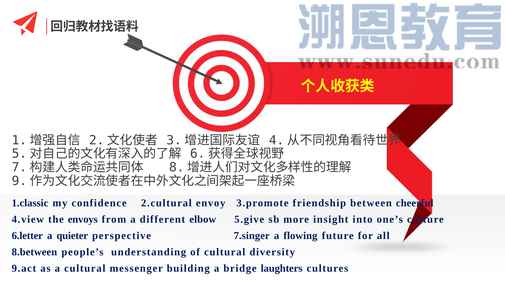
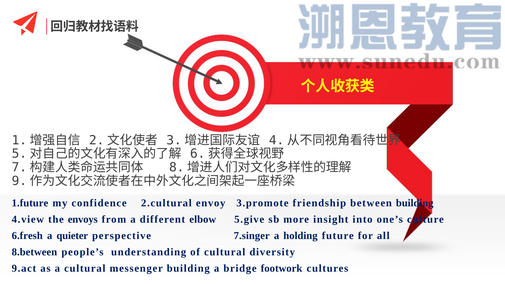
1.classic: 1.classic -> 1.future
between cheerful: cheerful -> building
6.letter: 6.letter -> 6.fresh
flowing: flowing -> holding
laughters: laughters -> footwork
